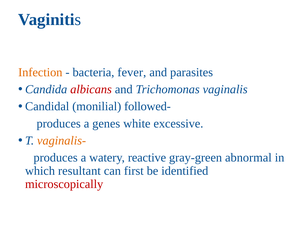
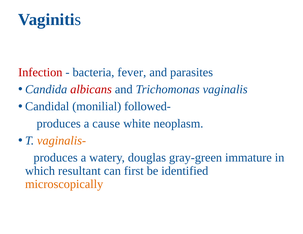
Infection colour: orange -> red
genes: genes -> cause
excessive: excessive -> neoplasm
reactive: reactive -> douglas
abnormal: abnormal -> immature
microscopically colour: red -> orange
